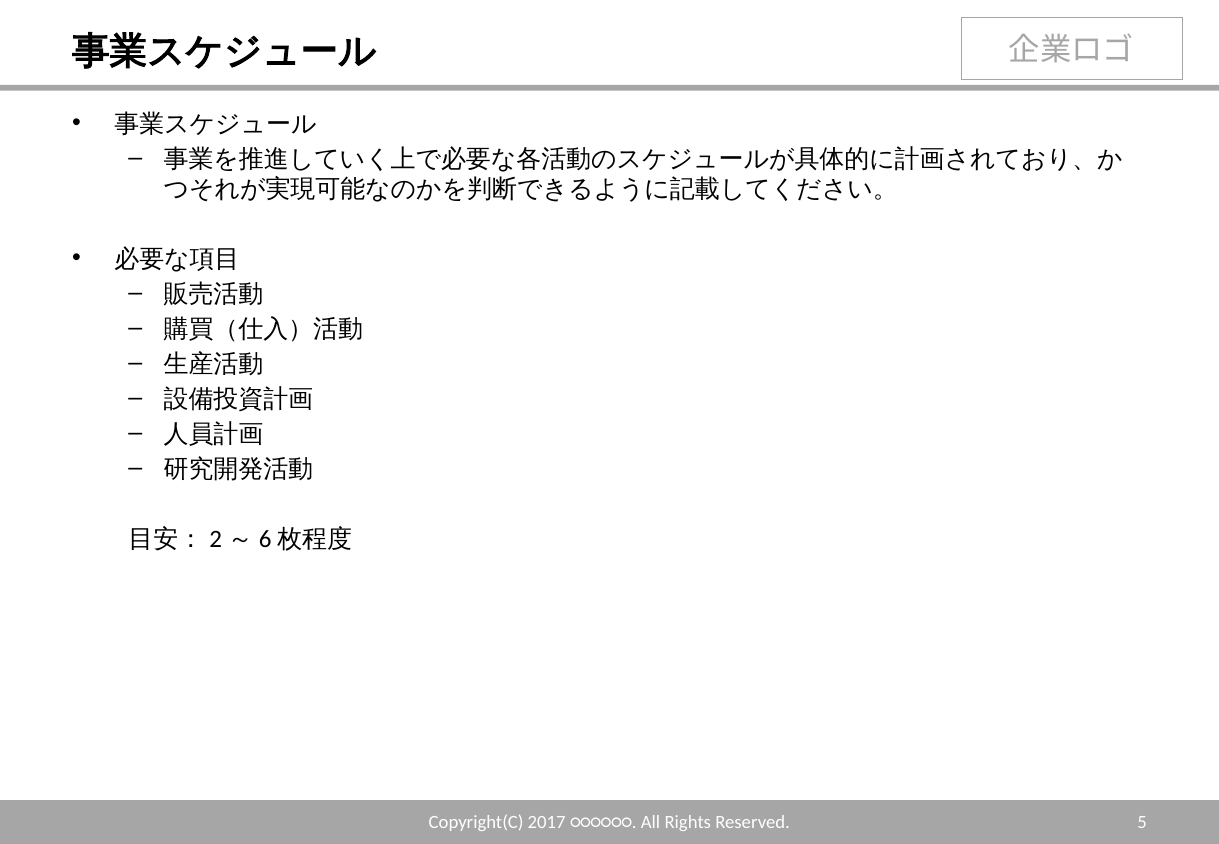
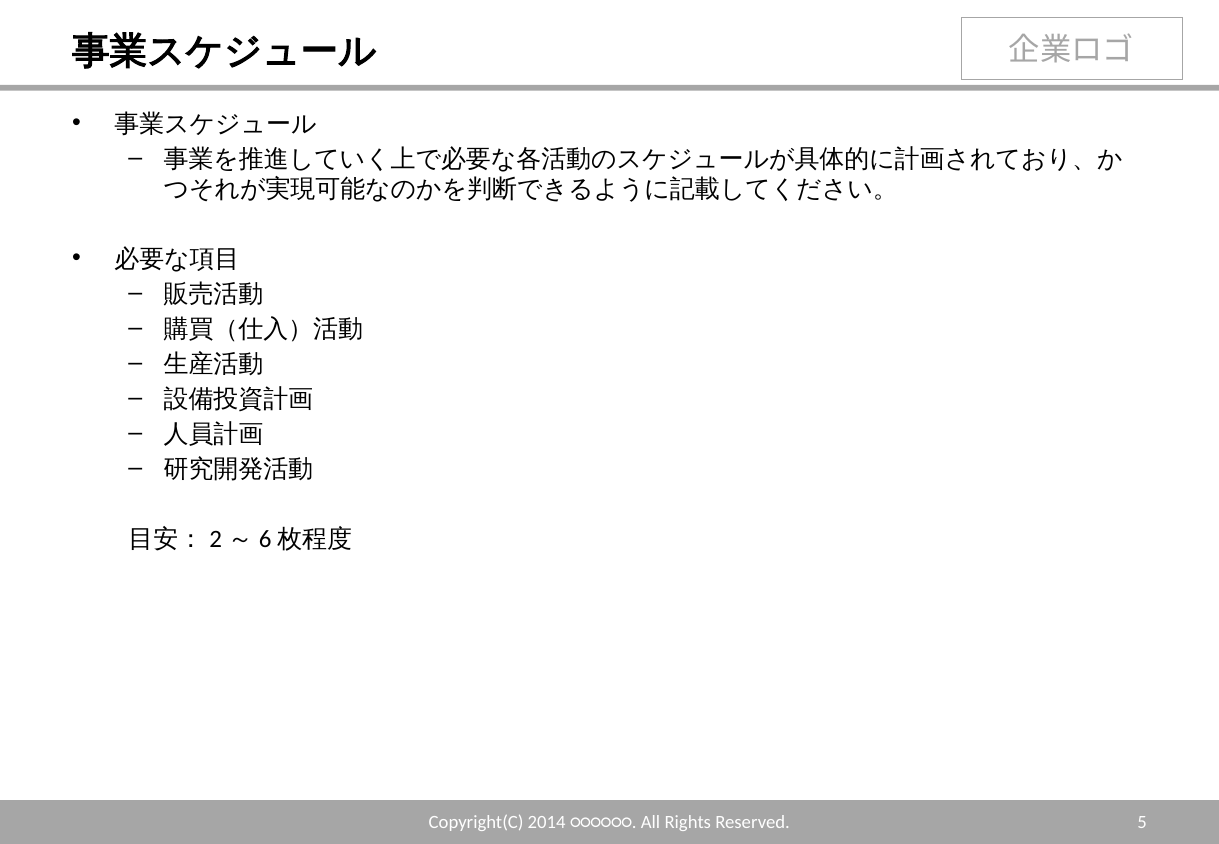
2017: 2017 -> 2014
